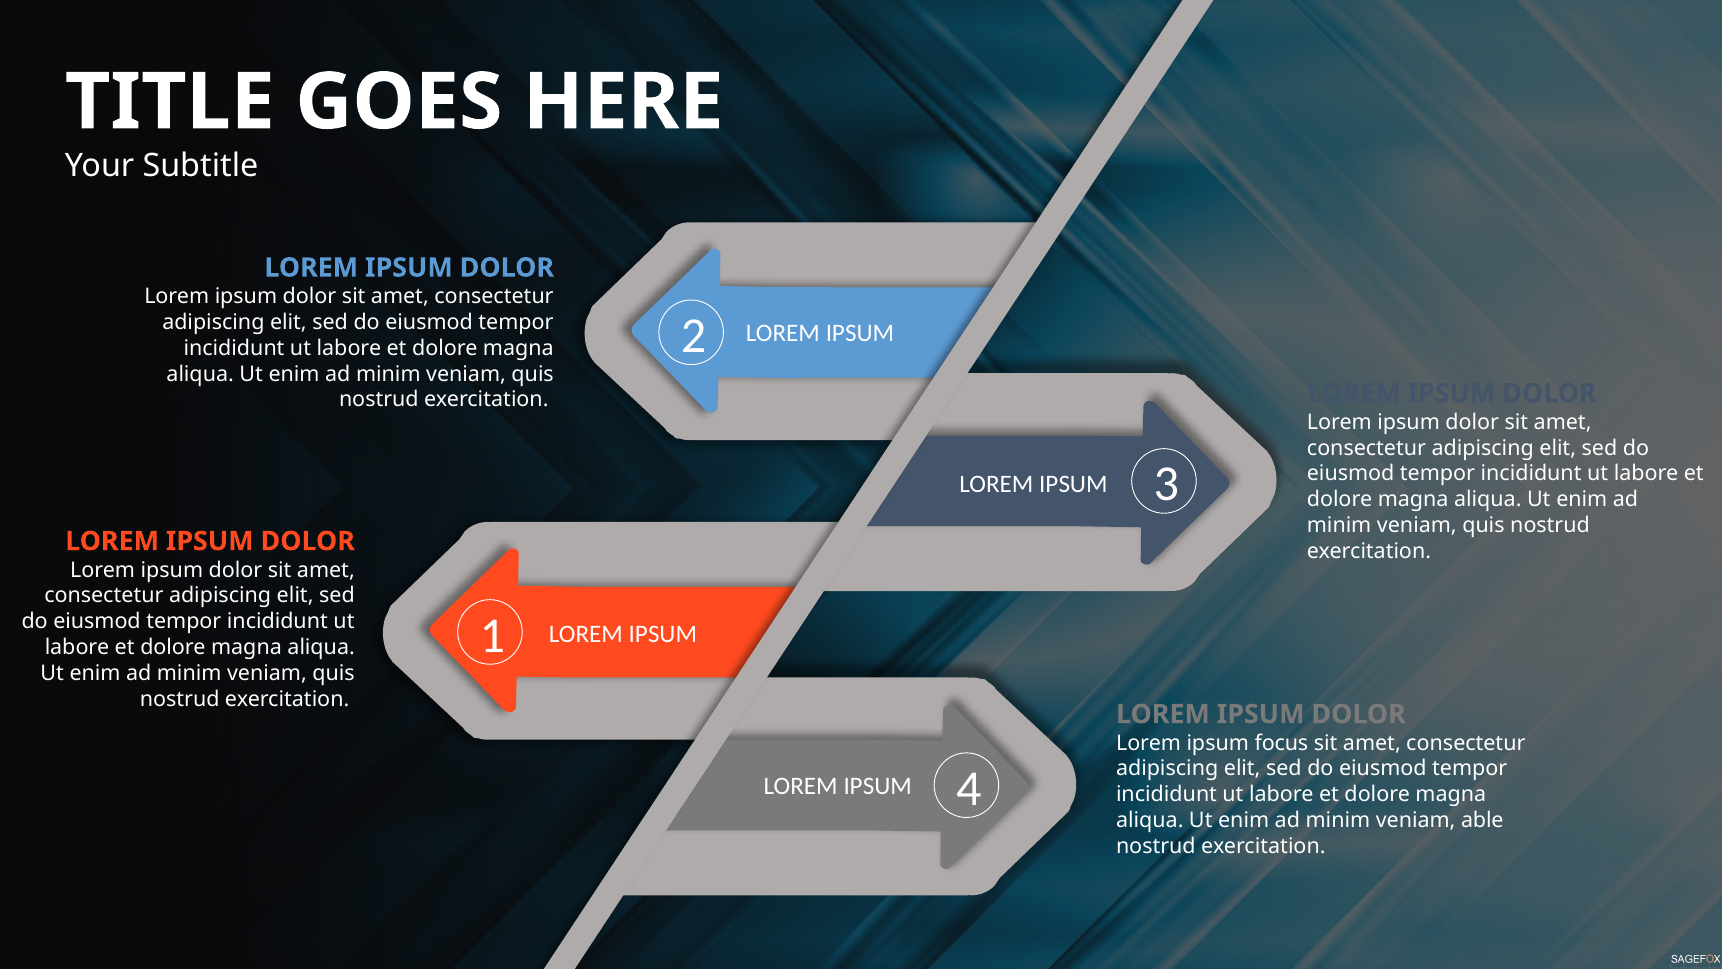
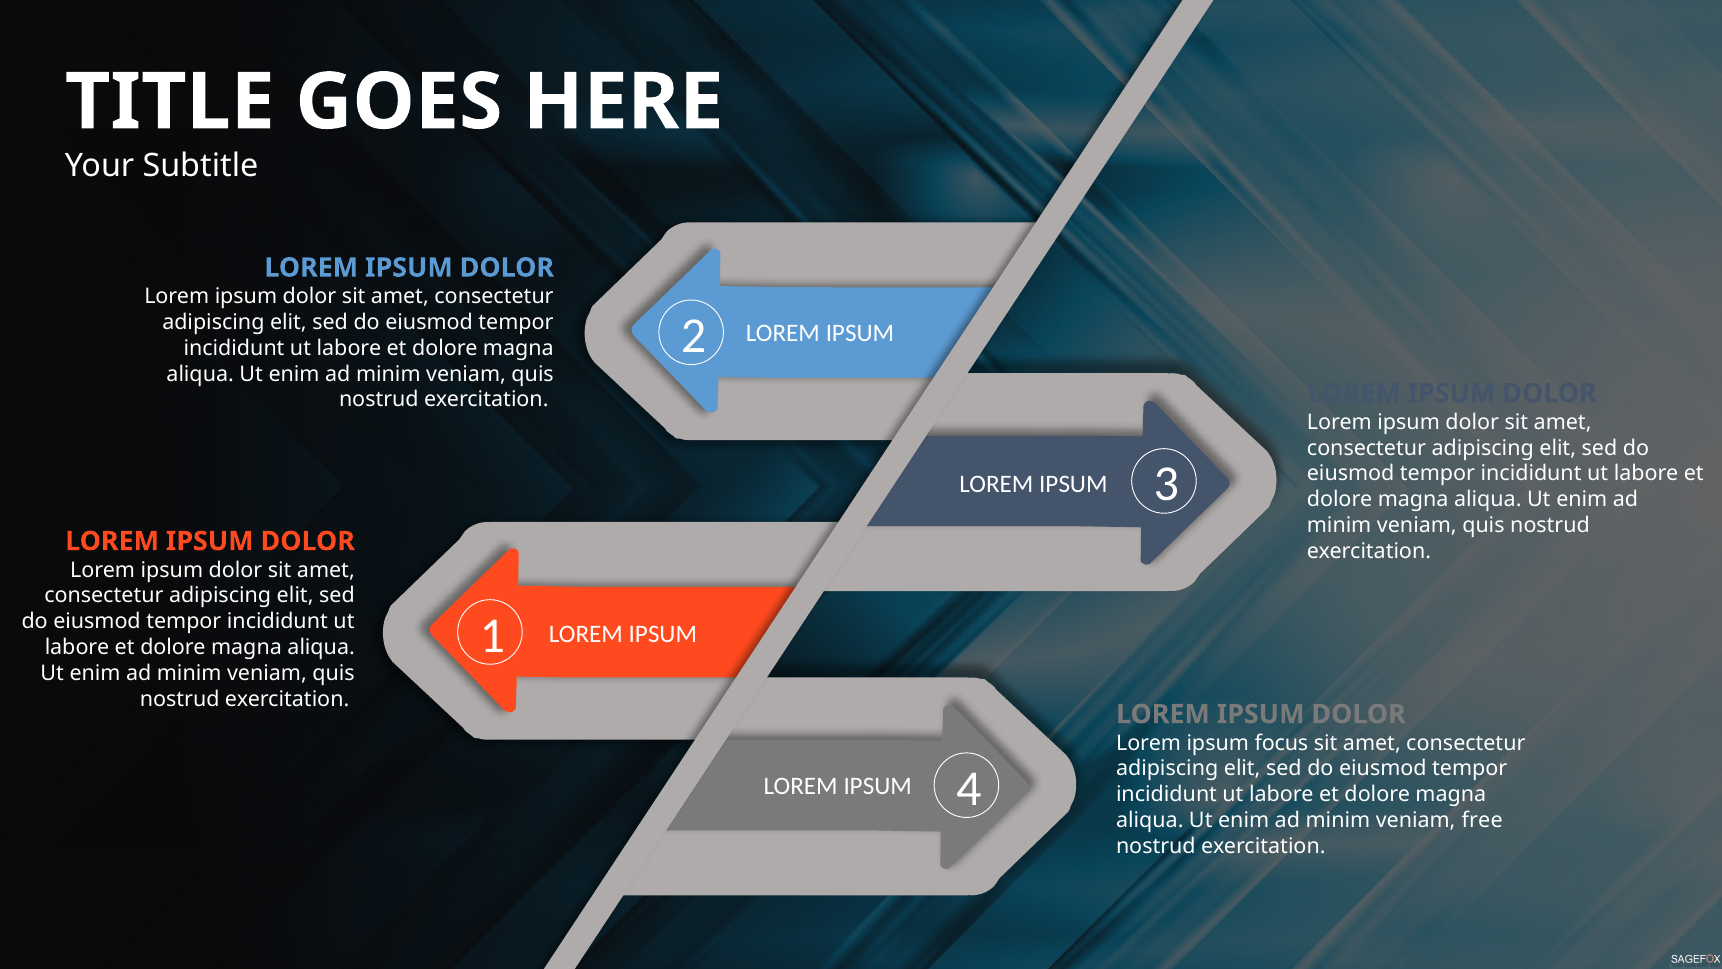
able: able -> free
